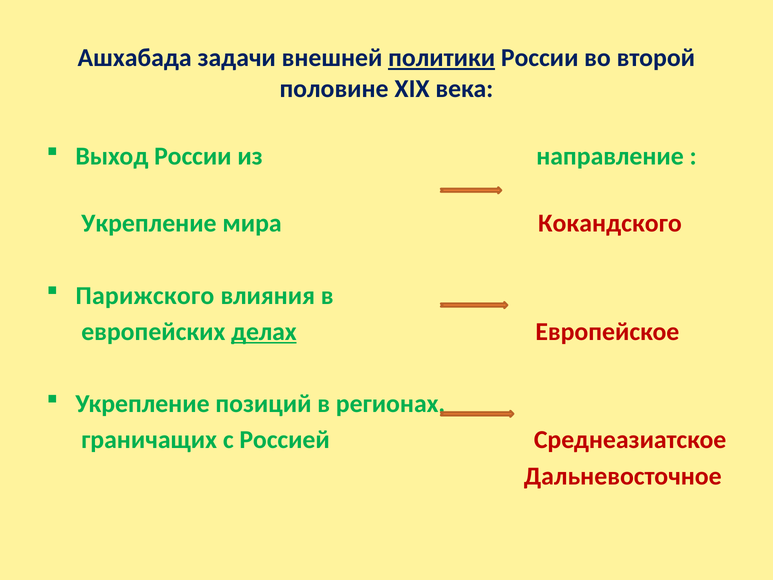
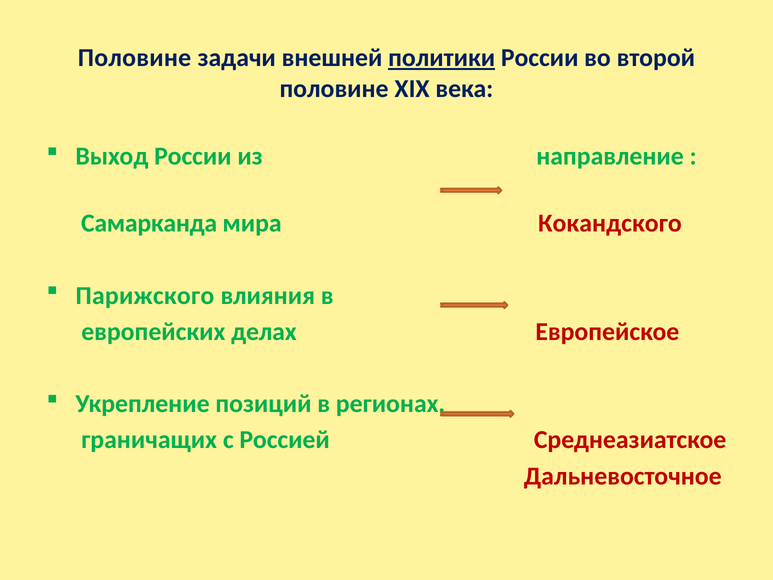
Ашхабада at (135, 58): Ашхабада -> Половине
Укрепление at (149, 223): Укрепление -> Самарканда
делах underline: present -> none
